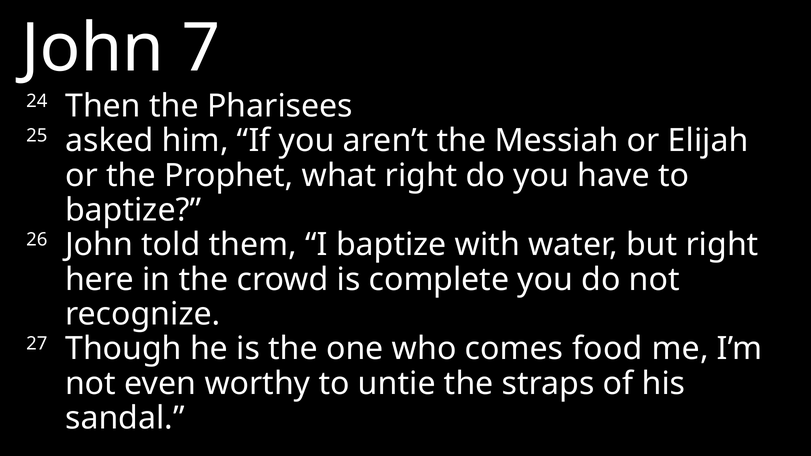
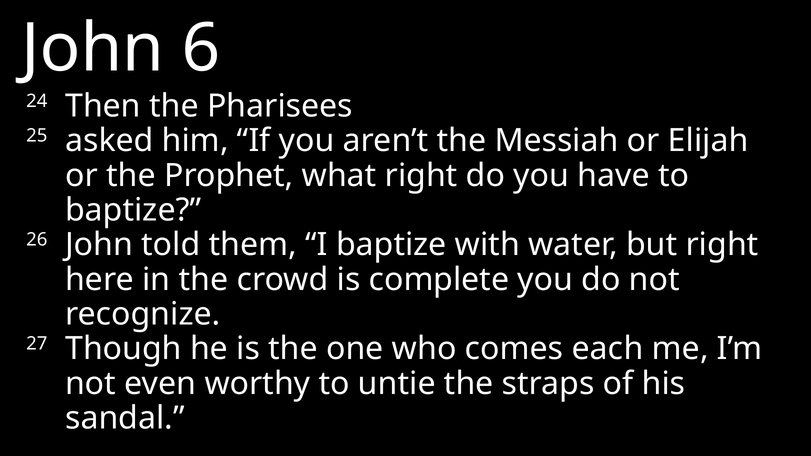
7: 7 -> 6
food: food -> each
